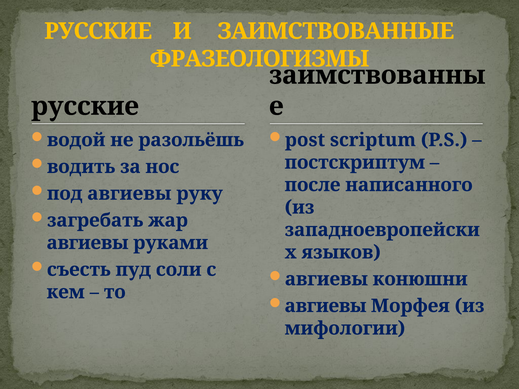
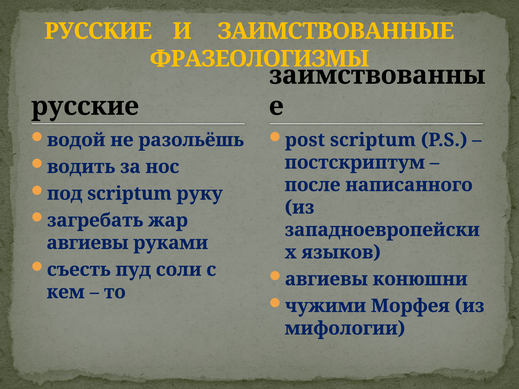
под авгиевы: авгиевы -> scriptum
авгиевы at (326, 306): авгиевы -> чужими
